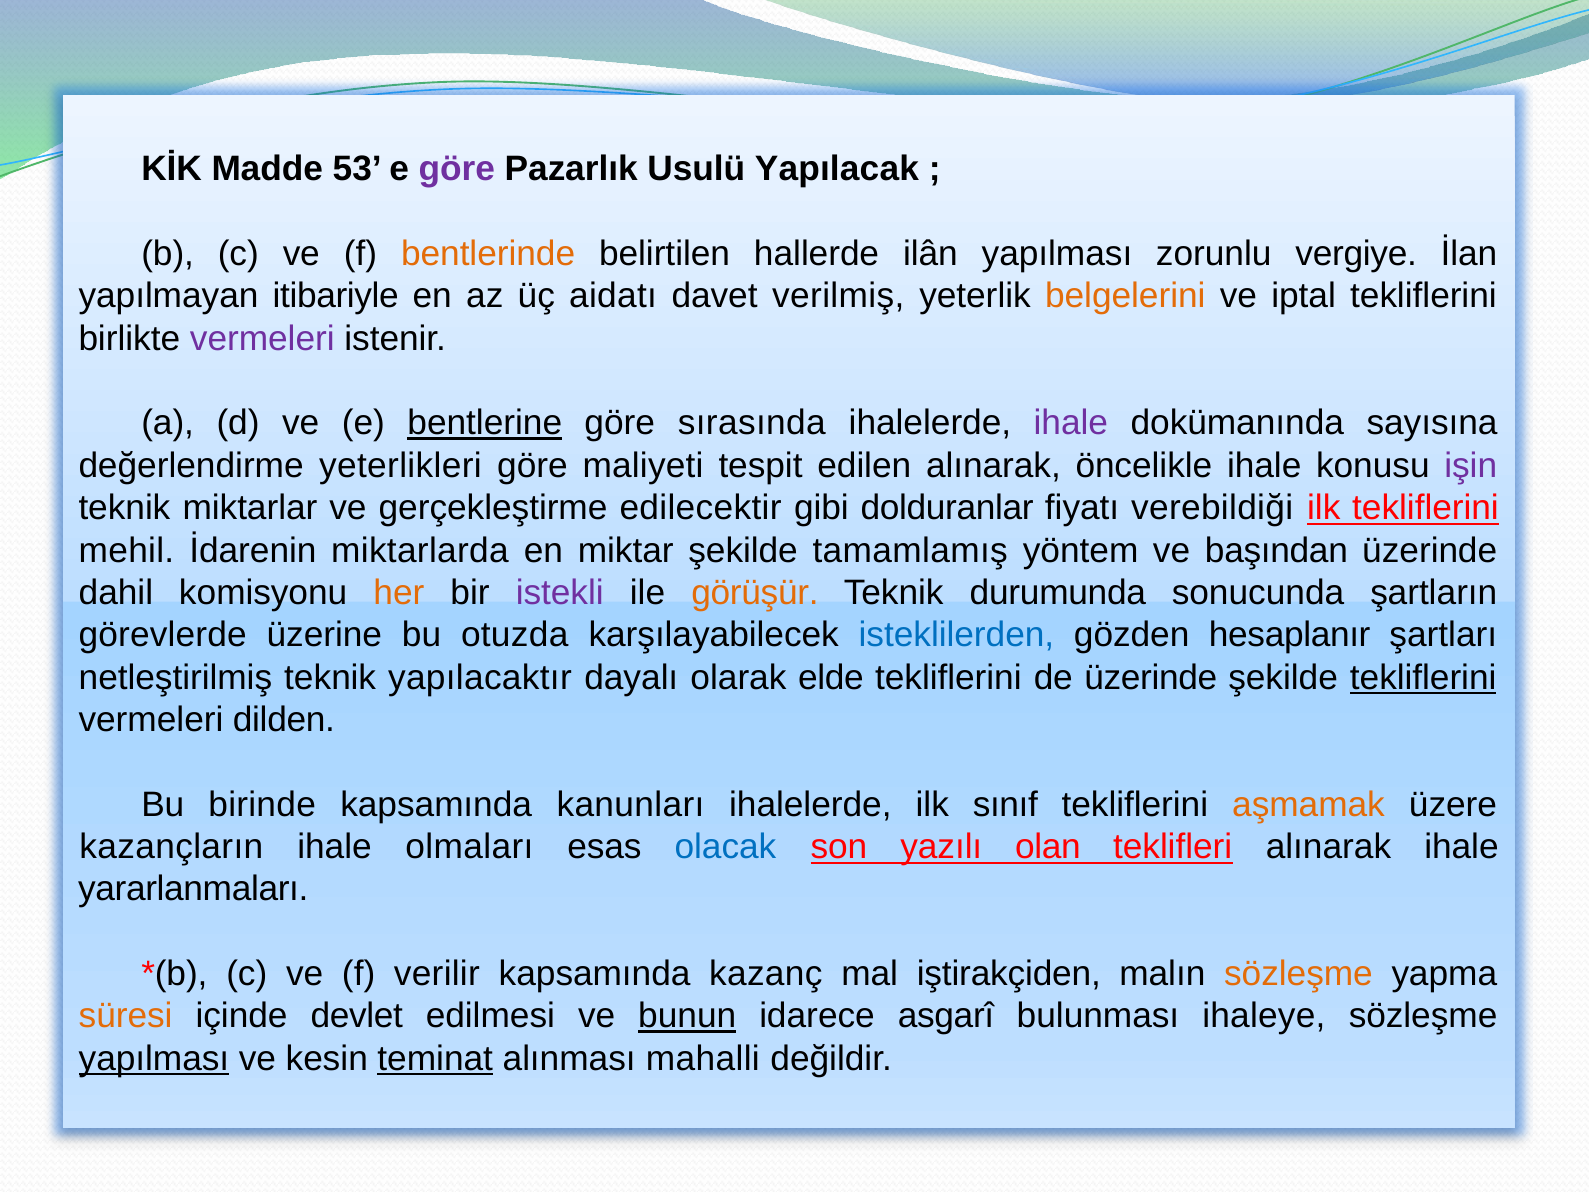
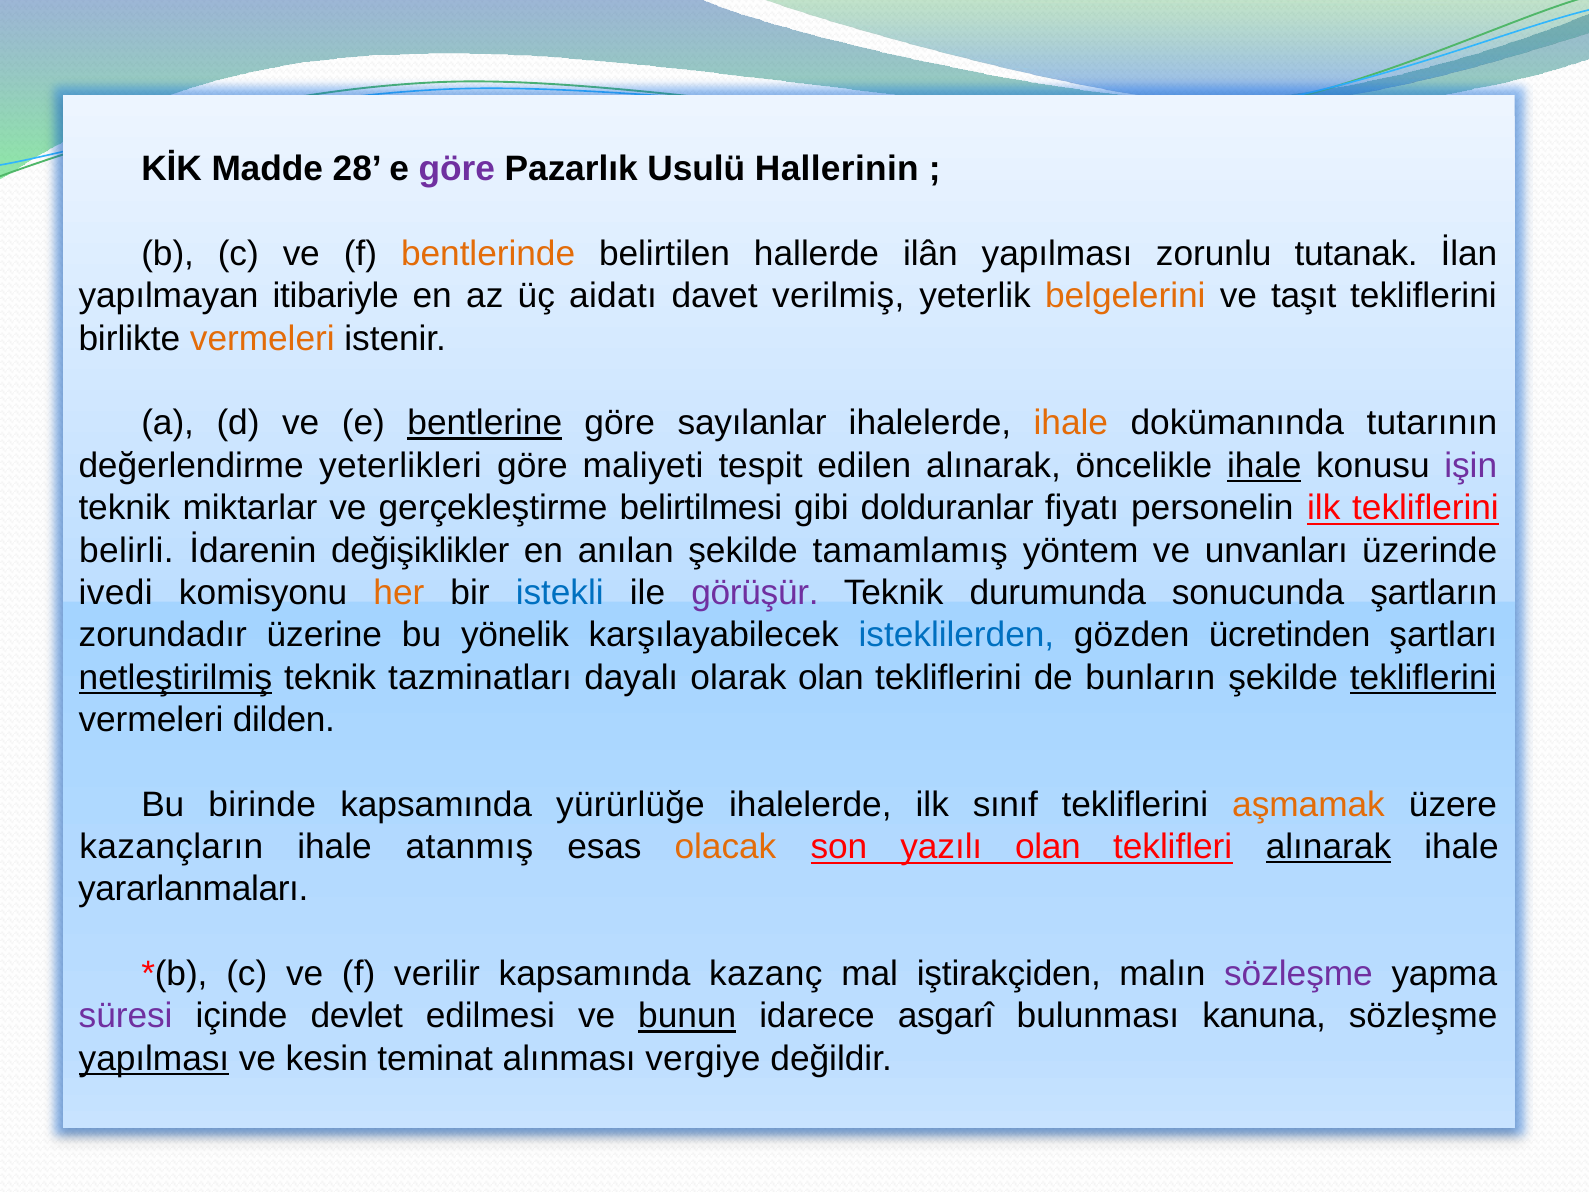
53: 53 -> 28
Yapılacak: Yapılacak -> Hallerinin
vergiye: vergiye -> tutanak
iptal: iptal -> taşıt
vermeleri at (262, 338) colour: purple -> orange
sırasında: sırasında -> sayılanlar
ihale at (1071, 423) colour: purple -> orange
sayısına: sayısına -> tutarının
ihale at (1264, 466) underline: none -> present
edilecektir: edilecektir -> belirtilmesi
verebildiği: verebildiği -> personelin
mehil: mehil -> belirli
miktarlarda: miktarlarda -> değişiklikler
miktar: miktar -> anılan
başından: başından -> unvanları
dahil: dahil -> ivedi
istekli colour: purple -> blue
görüşür colour: orange -> purple
görevlerde: görevlerde -> zorundadır
otuzda: otuzda -> yönelik
hesaplanır: hesaplanır -> ücretinden
netleştirilmiş underline: none -> present
yapılacaktır: yapılacaktır -> tazminatları
olarak elde: elde -> olan
de üzerinde: üzerinde -> bunların
kanunları: kanunları -> yürürlüğe
olmaları: olmaları -> atanmış
olacak colour: blue -> orange
alınarak at (1328, 847) underline: none -> present
sözleşme at (1299, 974) colour: orange -> purple
süresi colour: orange -> purple
ihaleye: ihaleye -> kanuna
teminat underline: present -> none
mahalli: mahalli -> vergiye
